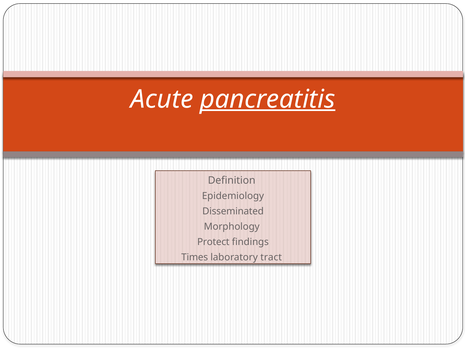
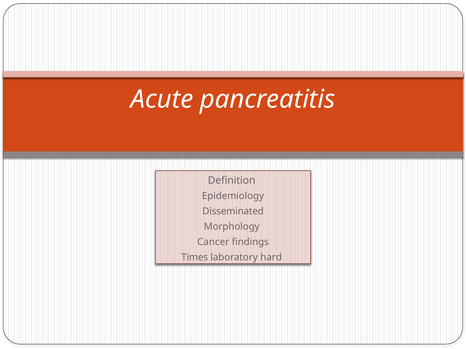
pancreatitis underline: present -> none
Protect: Protect -> Cancer
tract: tract -> hard
